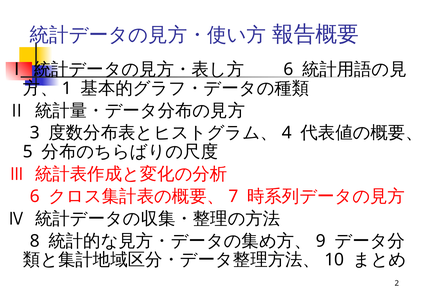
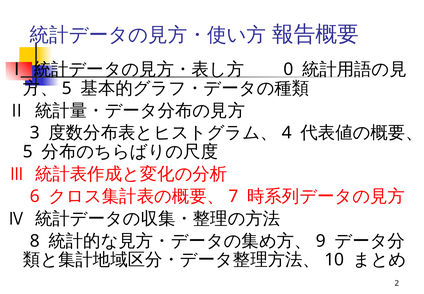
6 at (288, 69): 6 -> 0
1 at (67, 88): 1 -> 5
